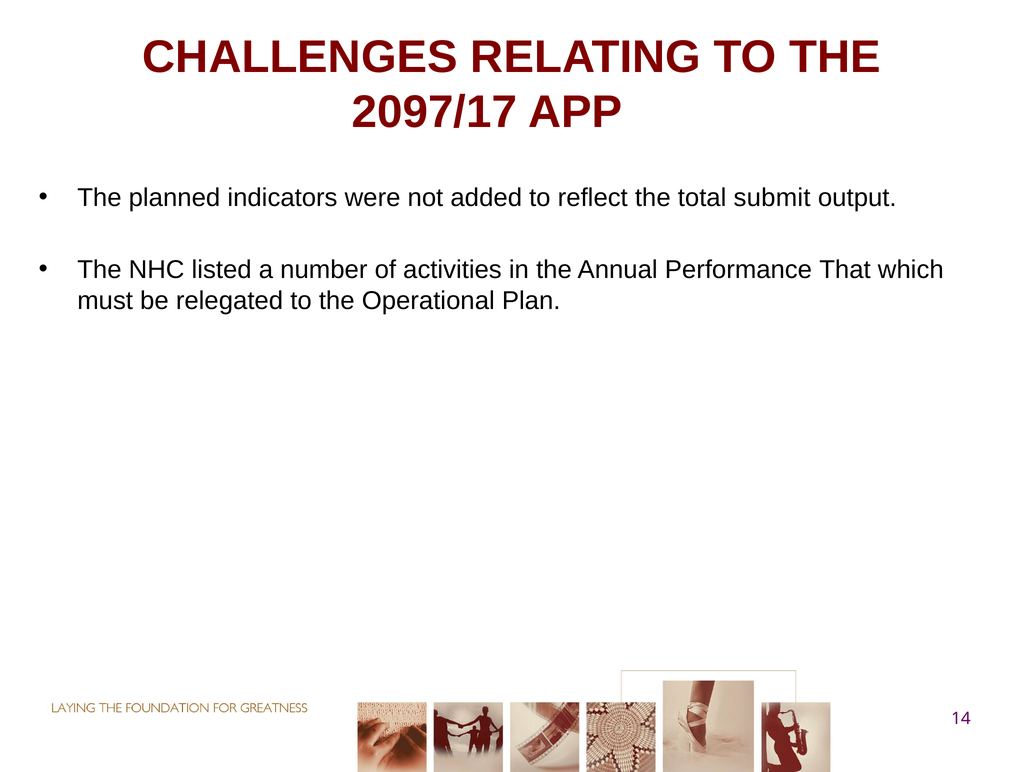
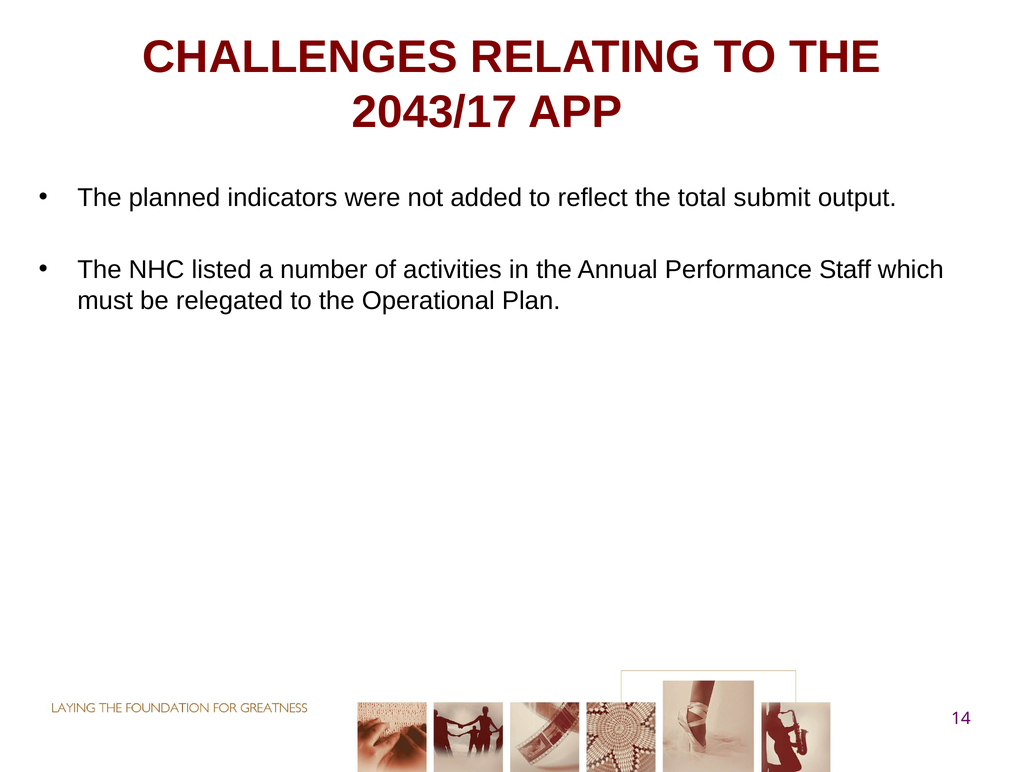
2097/17: 2097/17 -> 2043/17
That: That -> Staff
